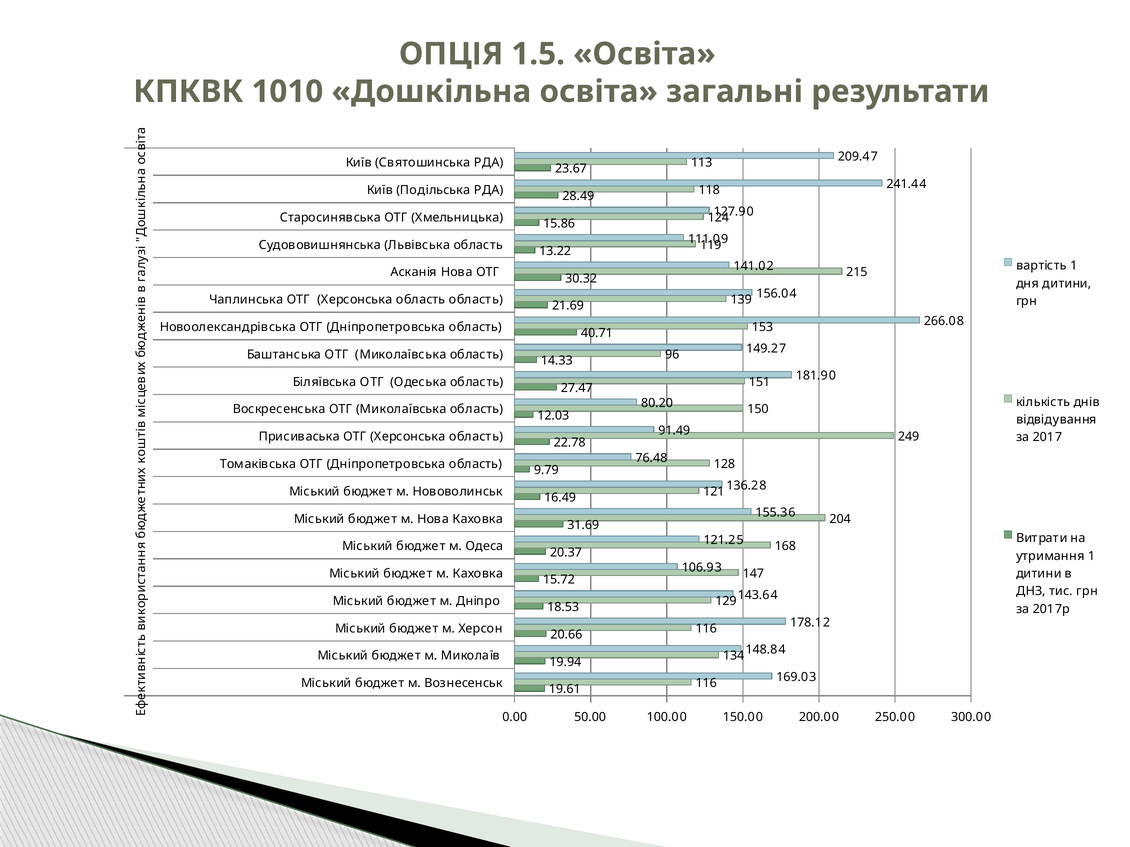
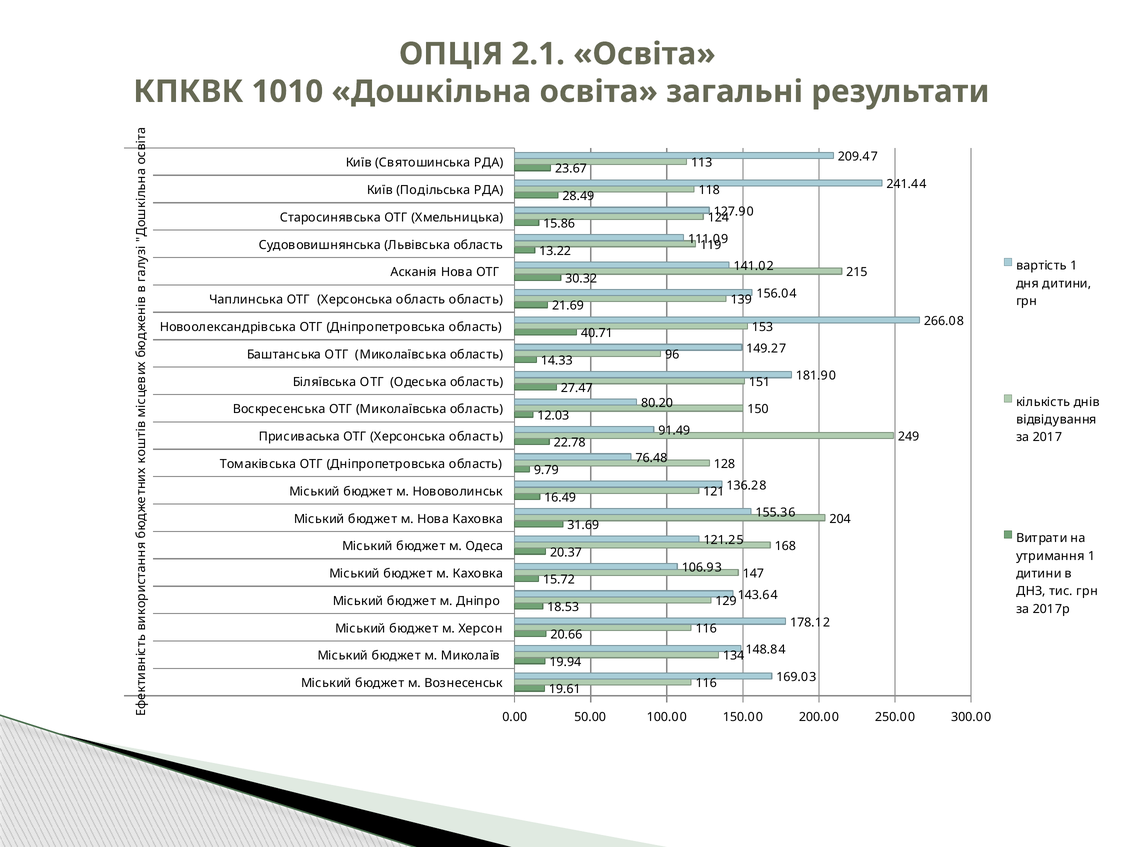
1.5: 1.5 -> 2.1
